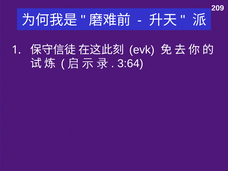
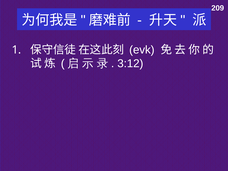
3:64: 3:64 -> 3:12
